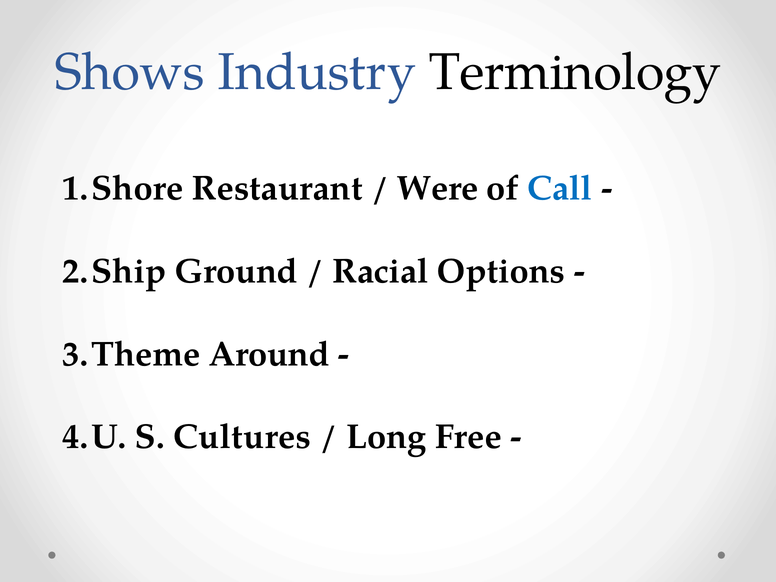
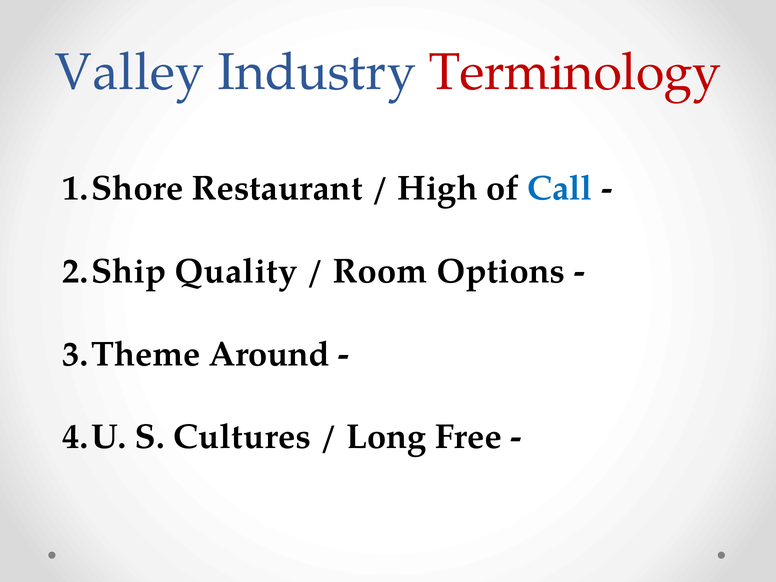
Shows: Shows -> Valley
Terminology colour: black -> red
Were: Were -> High
Ground: Ground -> Quality
Racial: Racial -> Room
